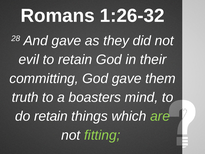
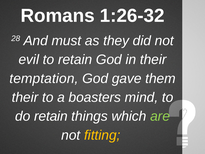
And gave: gave -> must
committing: committing -> temptation
truth at (25, 97): truth -> their
fitting colour: light green -> yellow
